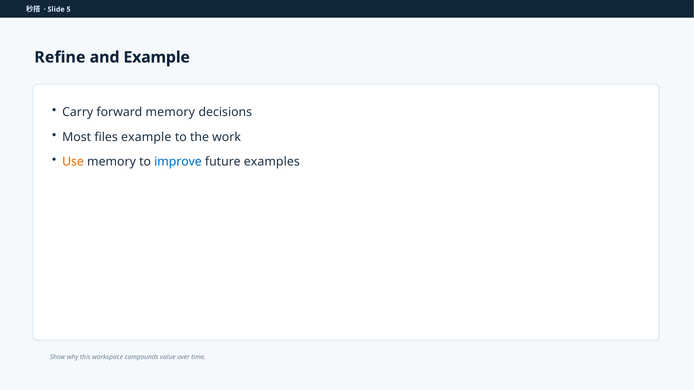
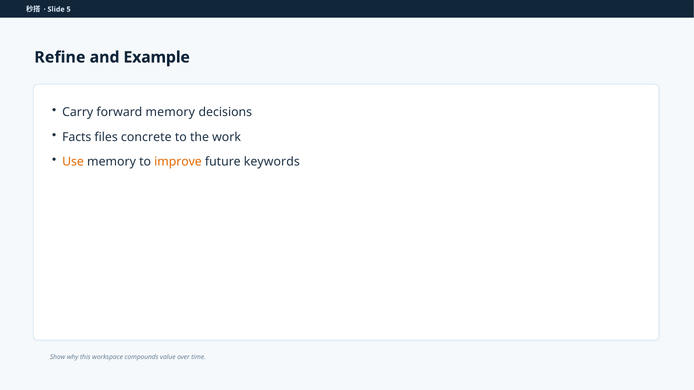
Most: Most -> Facts
files example: example -> concrete
improve colour: blue -> orange
examples: examples -> keywords
